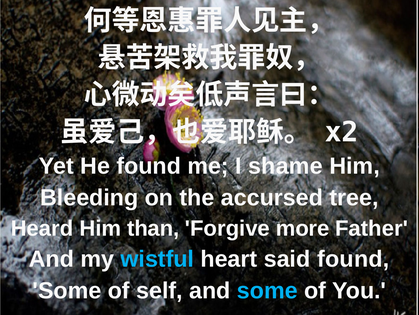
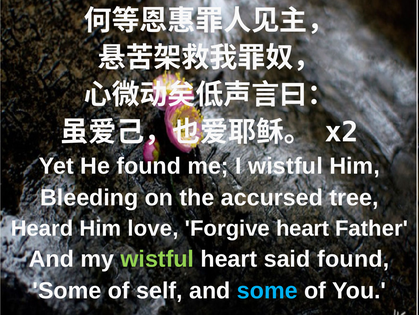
I shame: shame -> wistful
than: than -> love
Forgive more: more -> heart
wistful at (157, 259) colour: light blue -> light green
